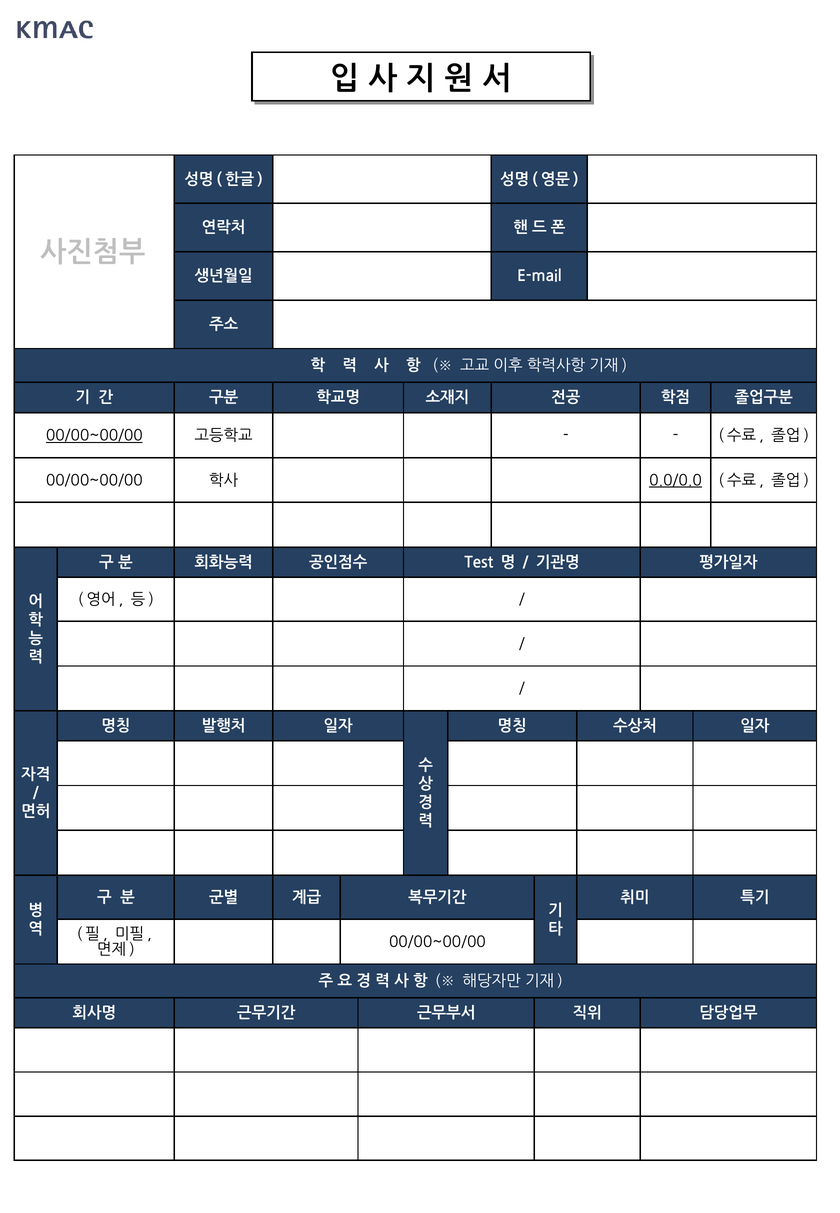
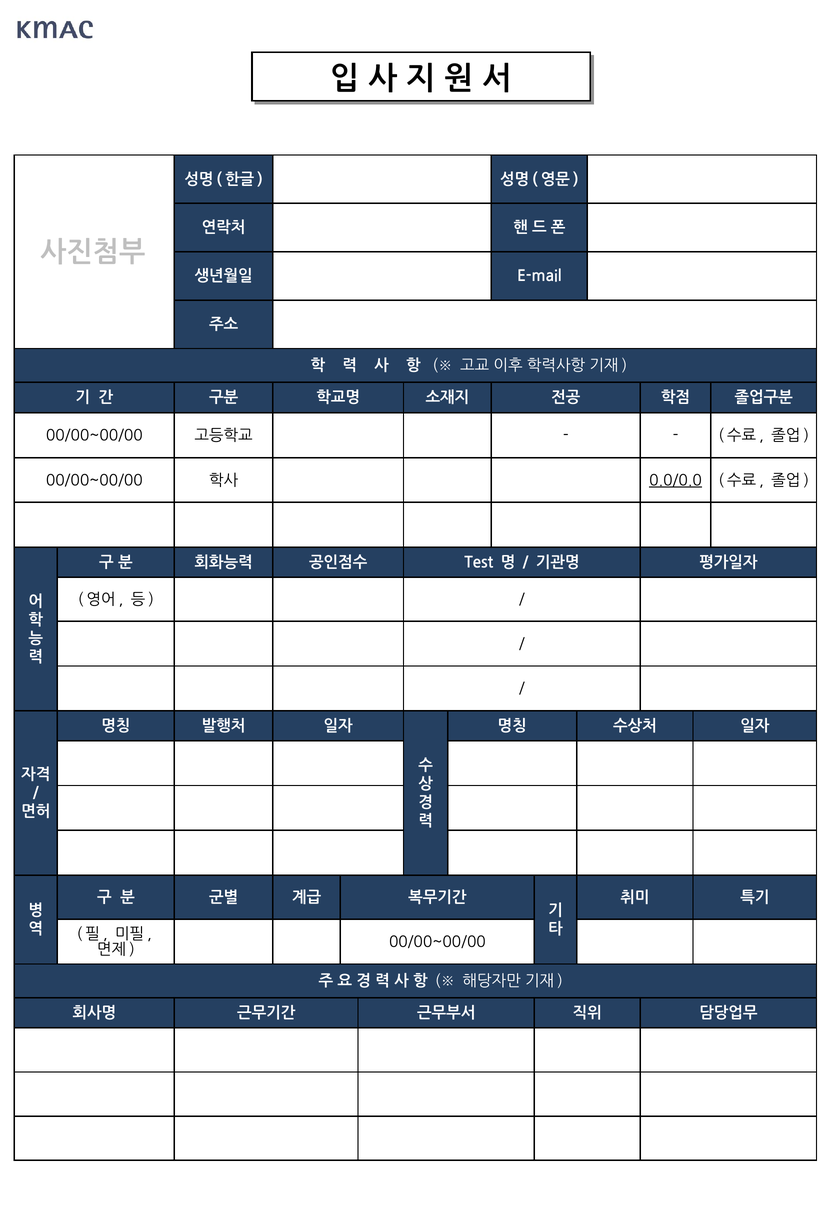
00/00~00/00 at (94, 436) underline: present -> none
